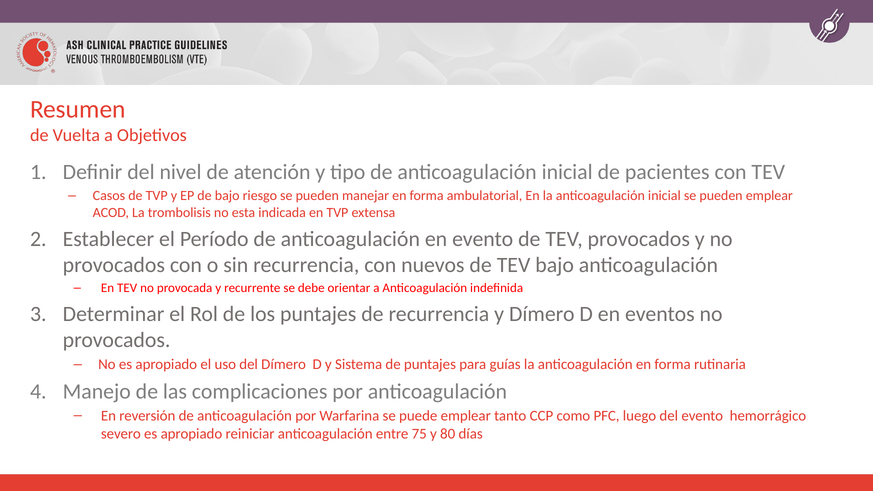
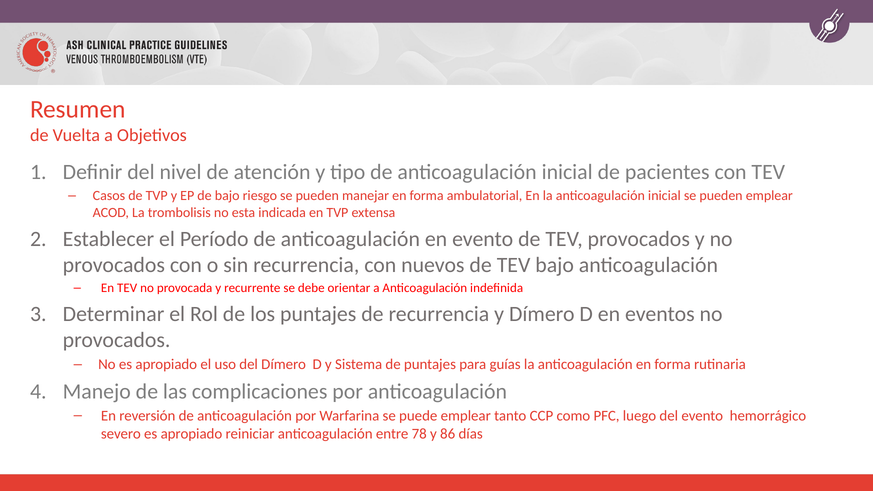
75: 75 -> 78
80: 80 -> 86
